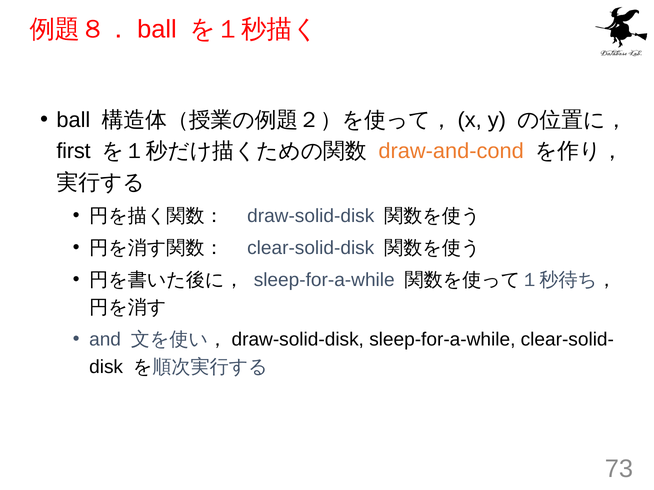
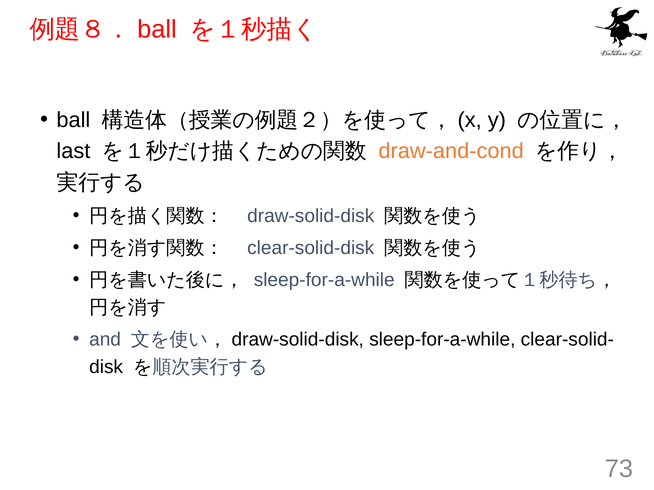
first: first -> last
